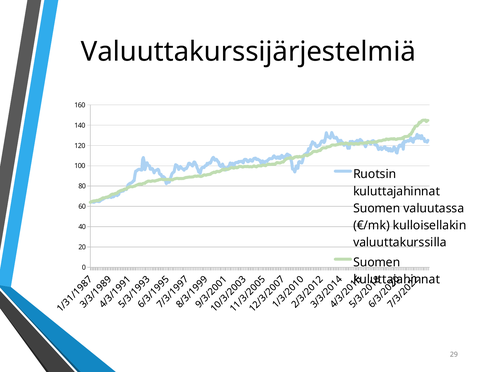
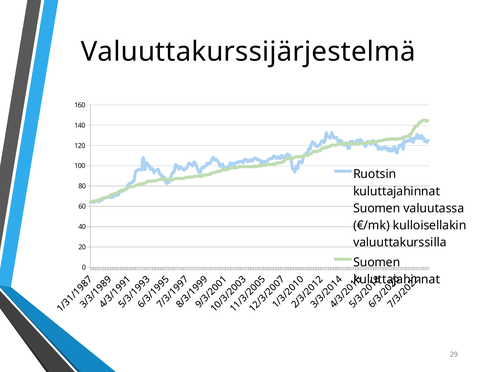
Valuuttakurssijärjestelmiä: Valuuttakurssijärjestelmiä -> Valuuttakurssijärjestelmä
